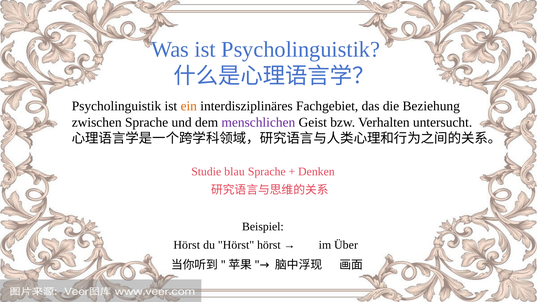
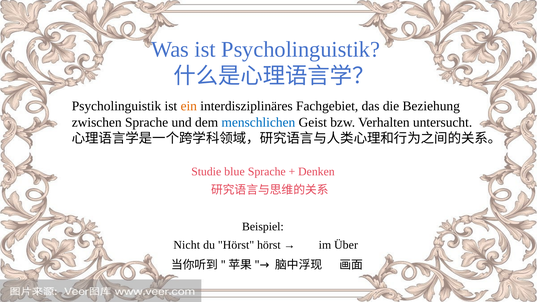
menschlichen colour: purple -> blue
blau: blau -> blue
Hörst at (187, 245): Hörst -> Nicht
